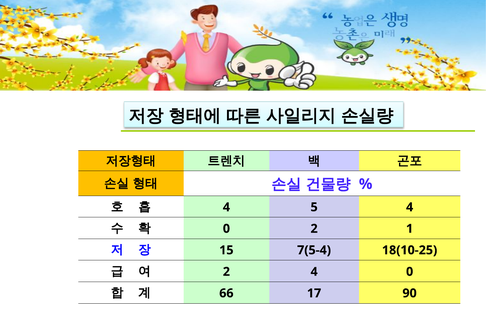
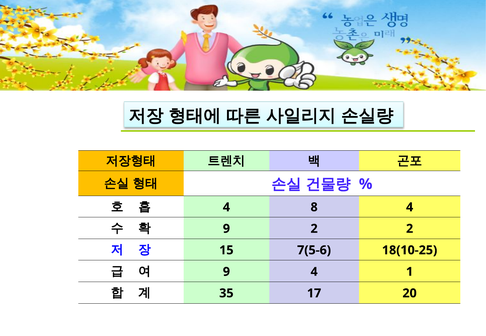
5: 5 -> 8
0 at (226, 229): 0 -> 9
2 1: 1 -> 2
7(5-4: 7(5-4 -> 7(5-6
2 at (226, 272): 2 -> 9
4 0: 0 -> 1
66: 66 -> 35
90: 90 -> 20
